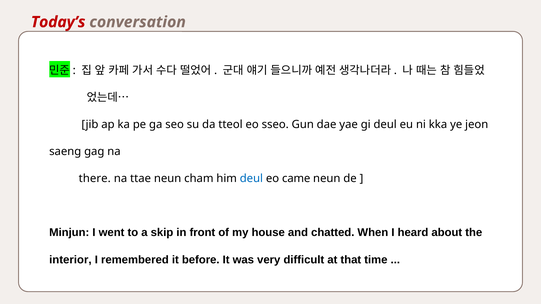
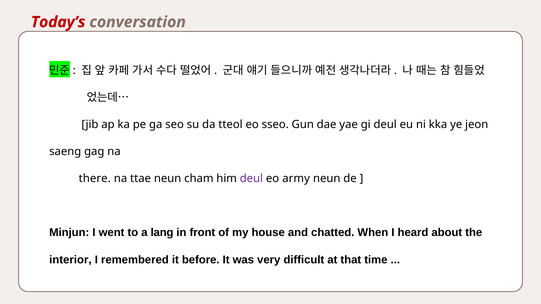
deul at (251, 179) colour: blue -> purple
came: came -> army
skip: skip -> lang
